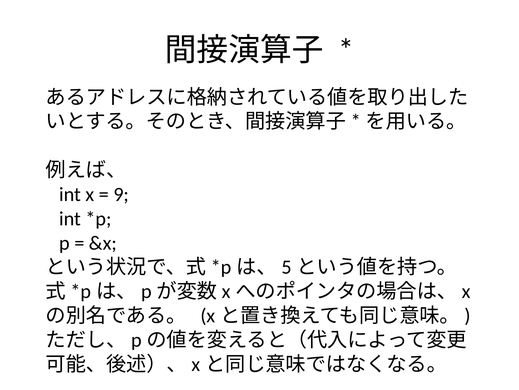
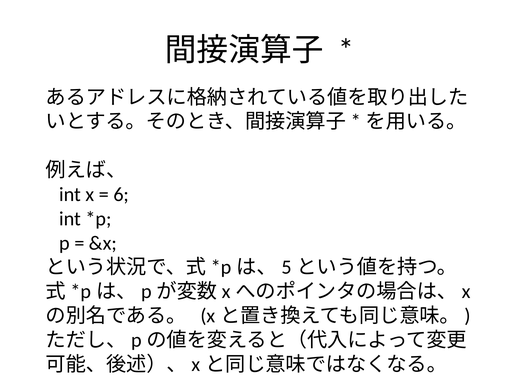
9: 9 -> 6
